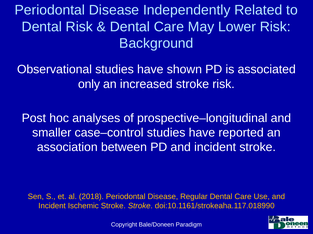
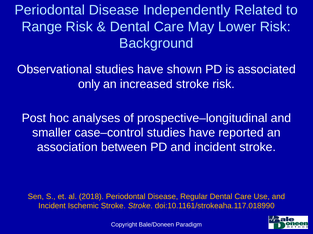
Dental at (42, 27): Dental -> Range
